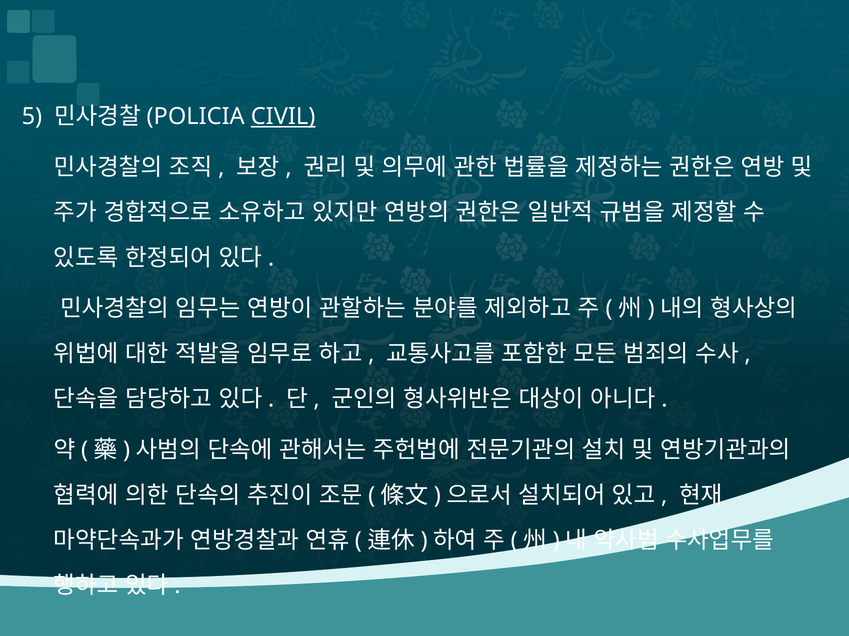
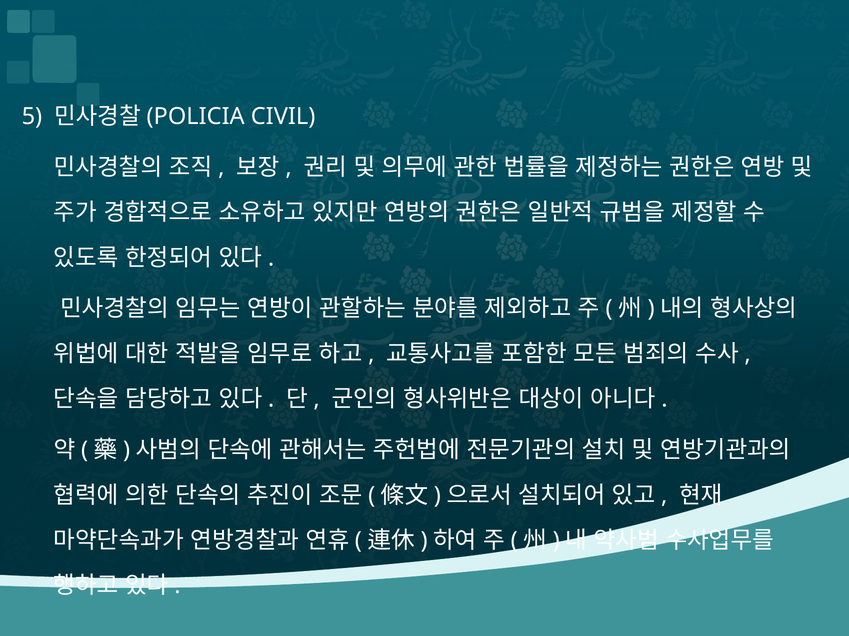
CIVIL underline: present -> none
